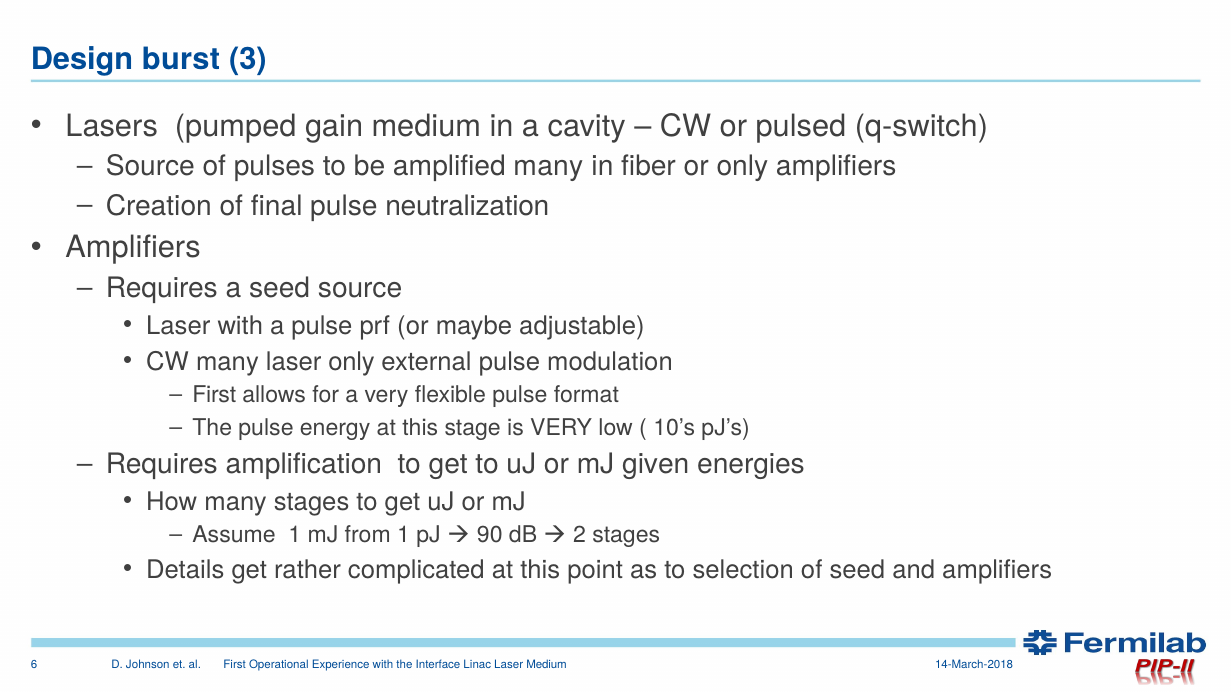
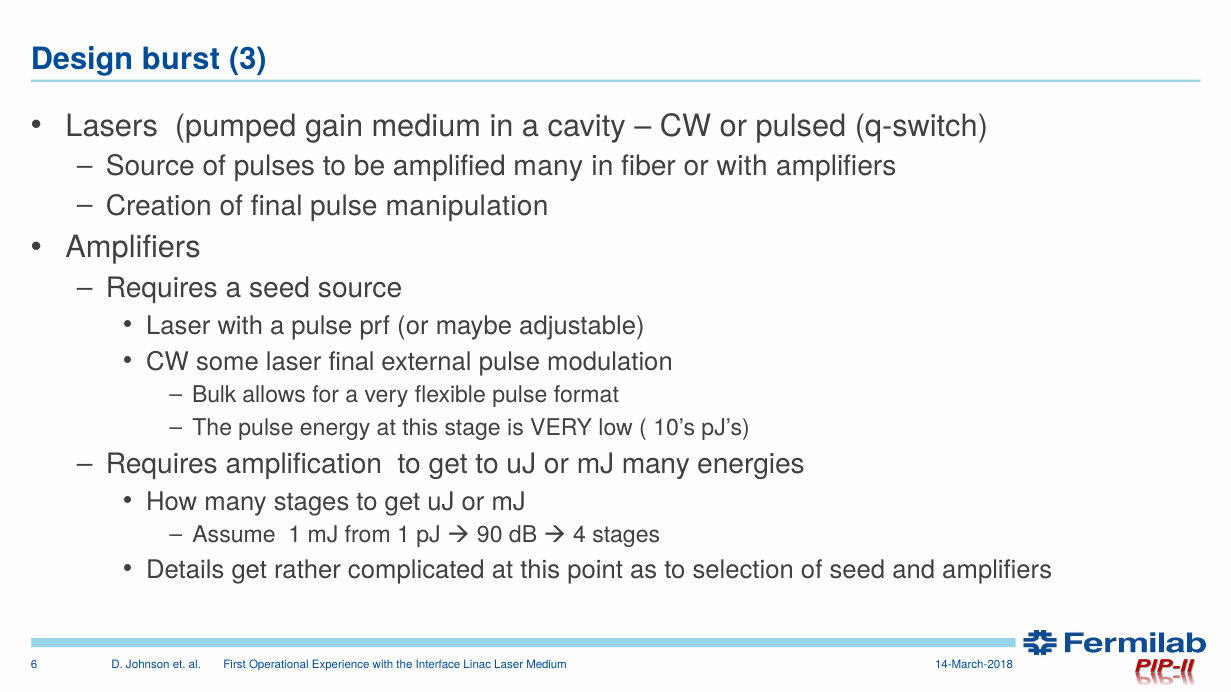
or only: only -> with
neutralization: neutralization -> manipulation
CW many: many -> some
laser only: only -> final
First at (214, 396): First -> Bulk
mJ given: given -> many
2: 2 -> 4
